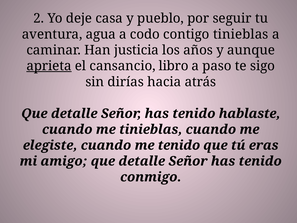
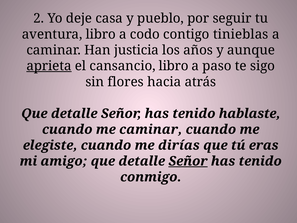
aventura agua: agua -> libro
dirías: dirías -> flores
me tinieblas: tinieblas -> caminar
me tenido: tenido -> dirías
Señor at (188, 161) underline: none -> present
